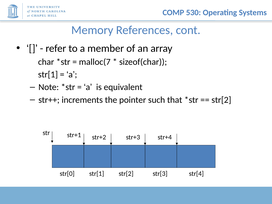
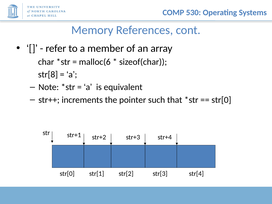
malloc(7: malloc(7 -> malloc(6
str[1 at (48, 75): str[1 -> str[8
str[2 at (221, 100): str[2 -> str[0
